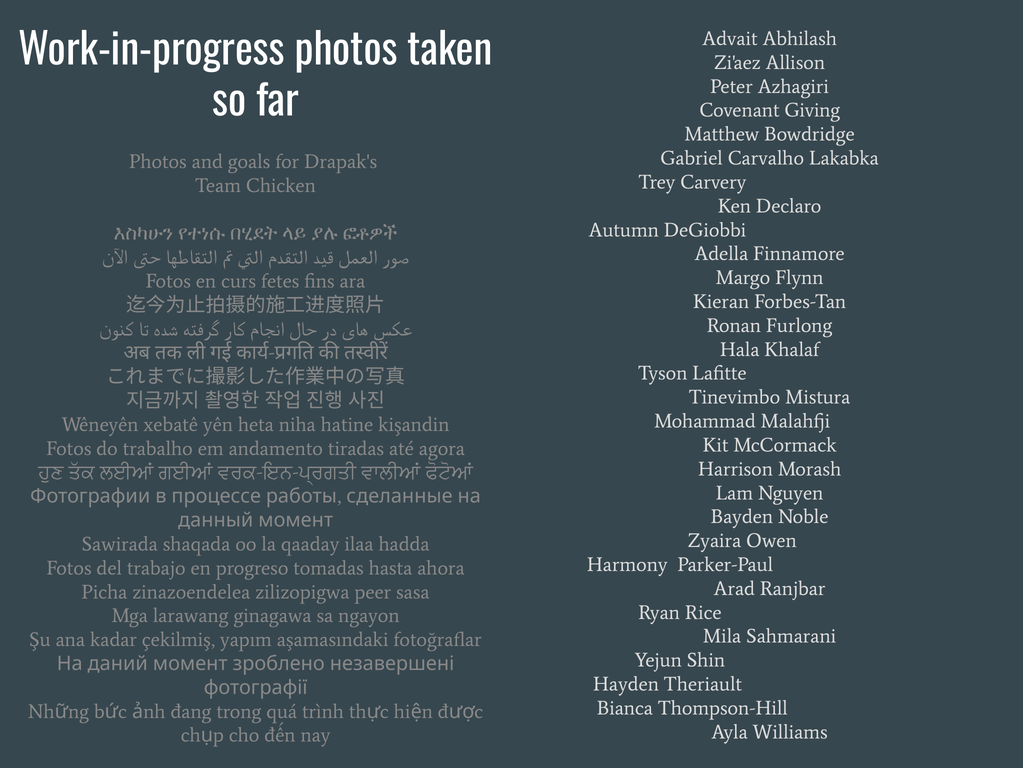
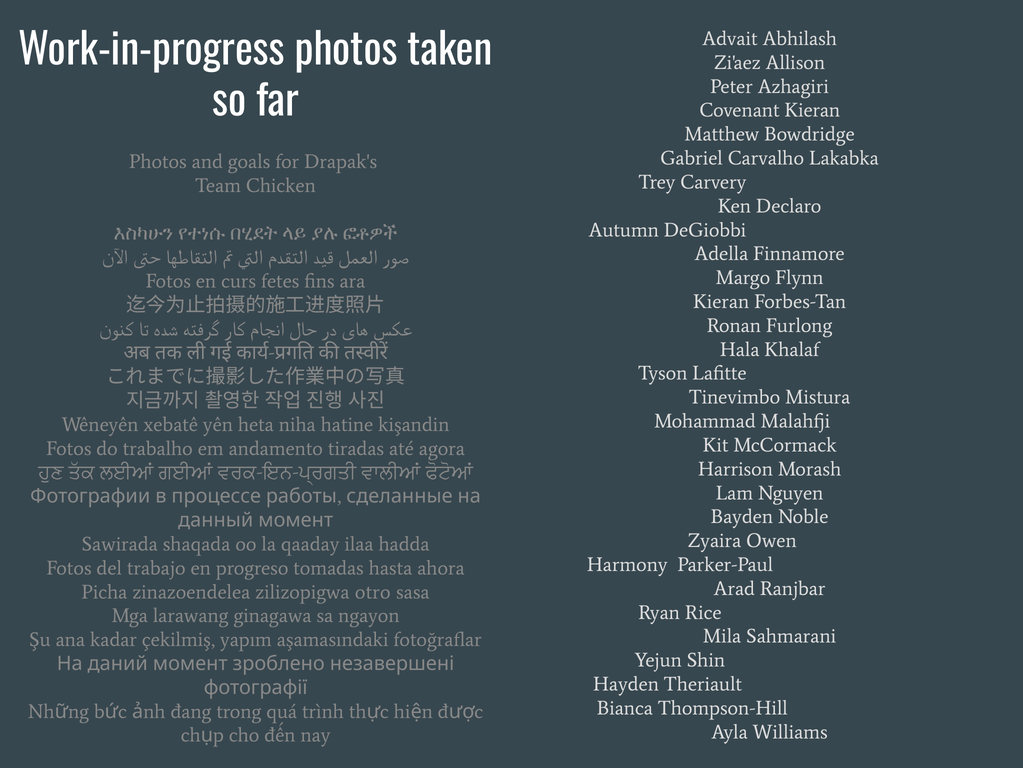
Covenant Giving: Giving -> Kieran
peer: peer -> otro
